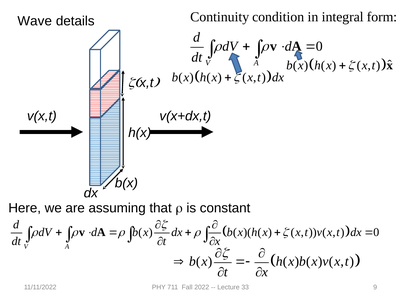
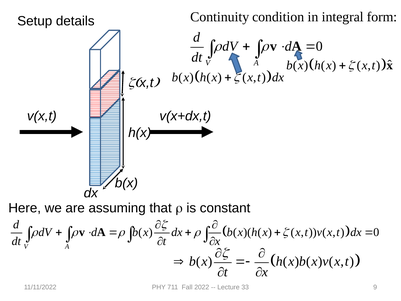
Wave: Wave -> Setup
